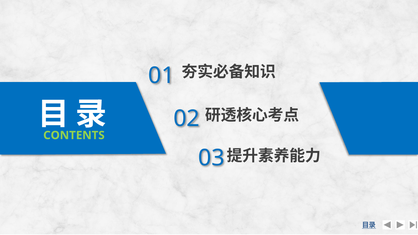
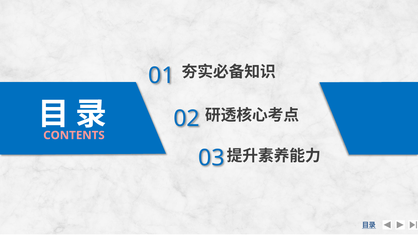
CONTENTS colour: light green -> pink
